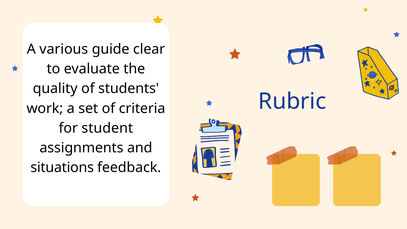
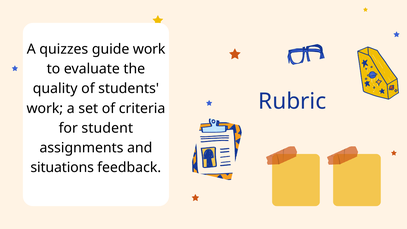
various: various -> quizzes
guide clear: clear -> work
